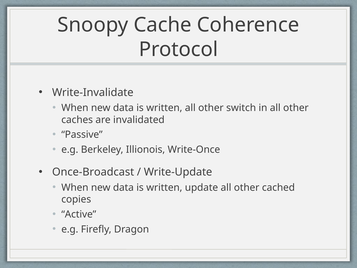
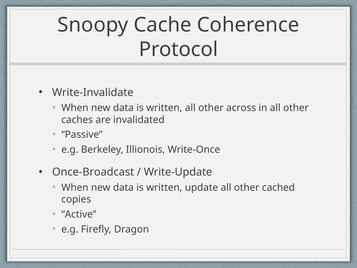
switch: switch -> across
